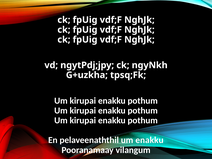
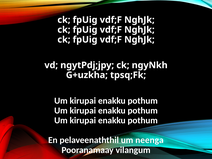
um enakku: enakku -> neenga
